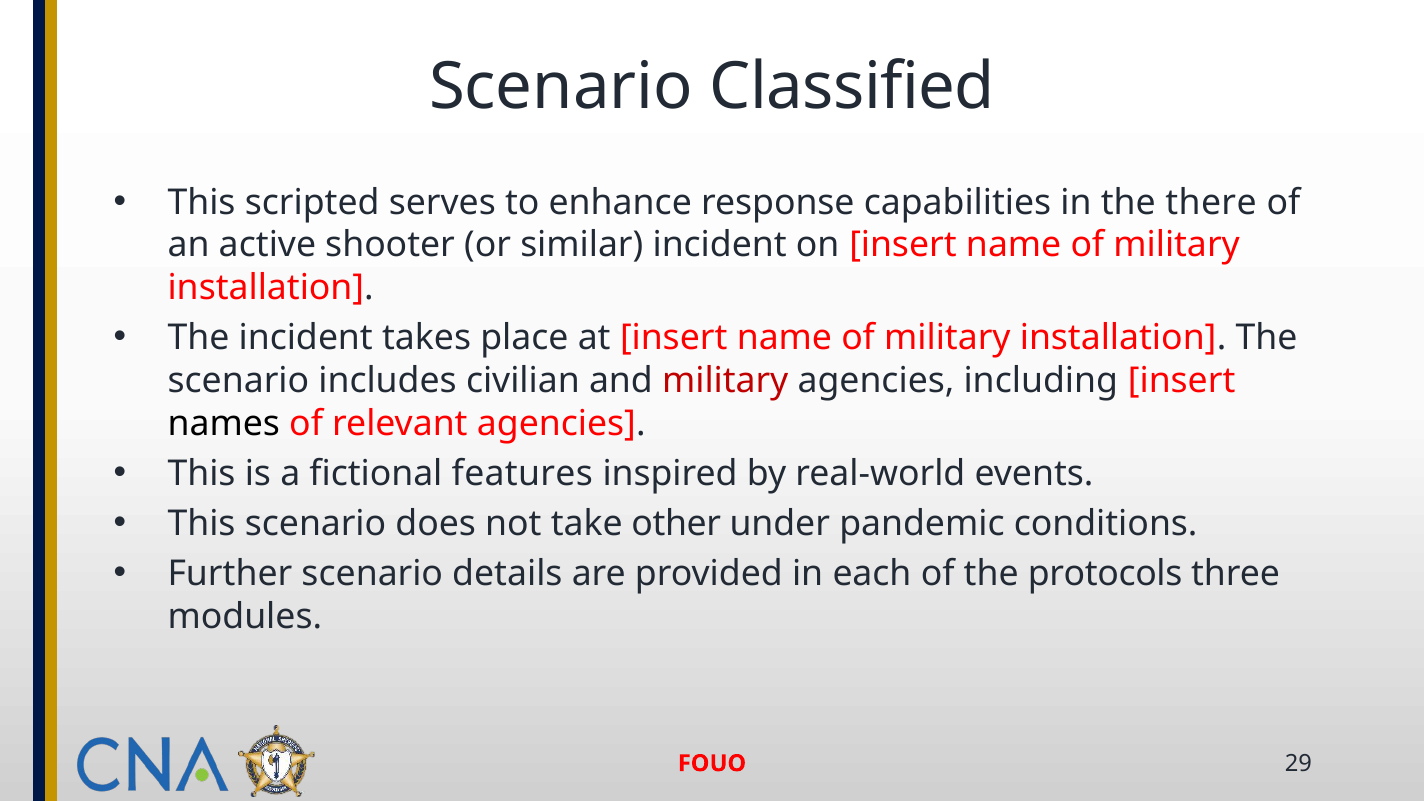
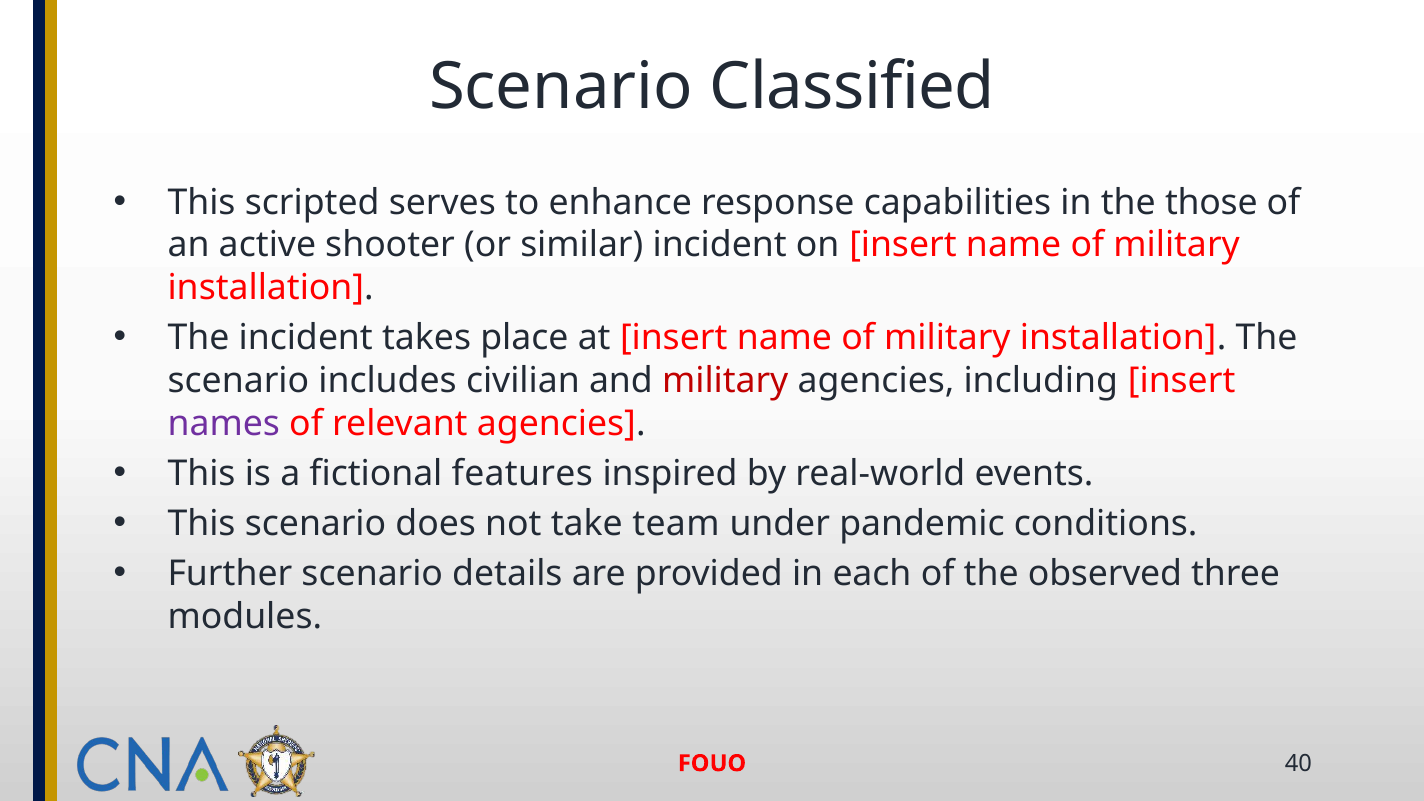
there: there -> those
names colour: black -> purple
other: other -> team
protocols: protocols -> observed
29: 29 -> 40
